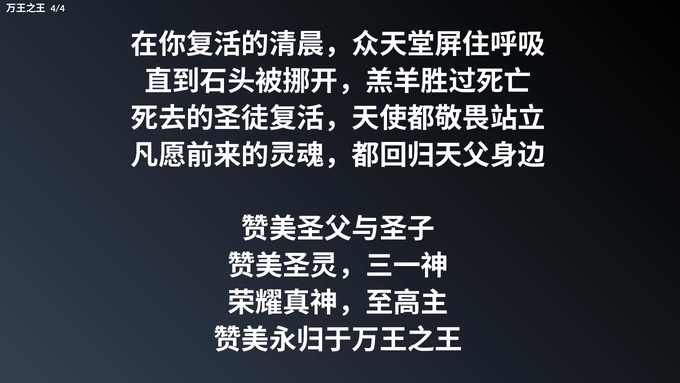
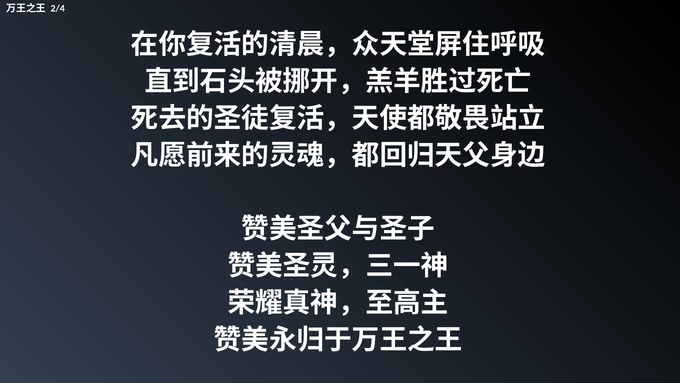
4/4: 4/4 -> 2/4
